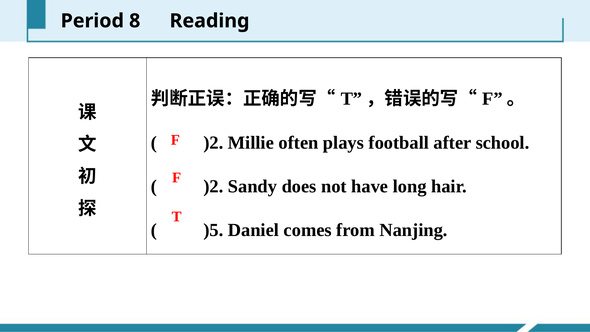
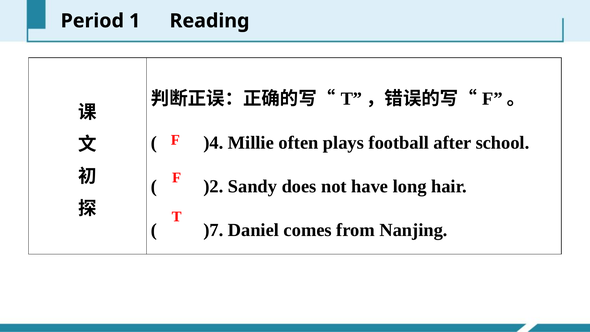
8: 8 -> 1
)2 at (213, 143): )2 -> )4
)5: )5 -> )7
